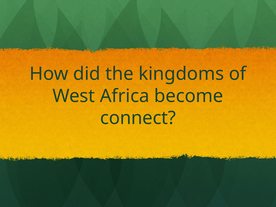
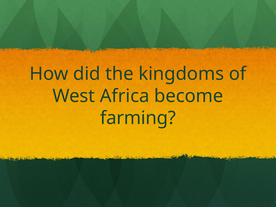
connect: connect -> farming
